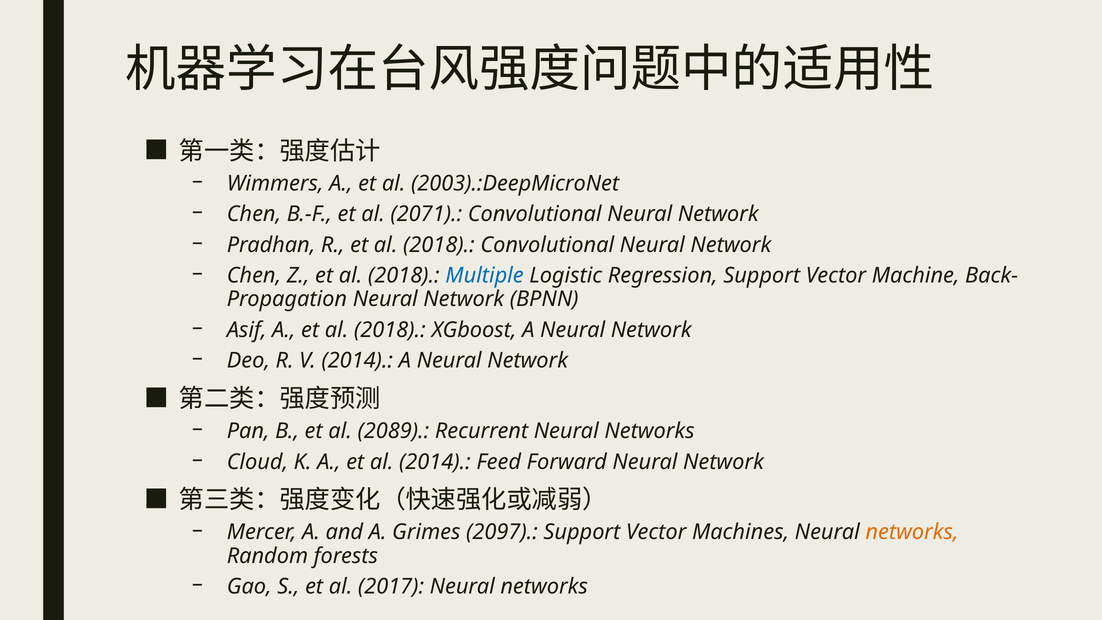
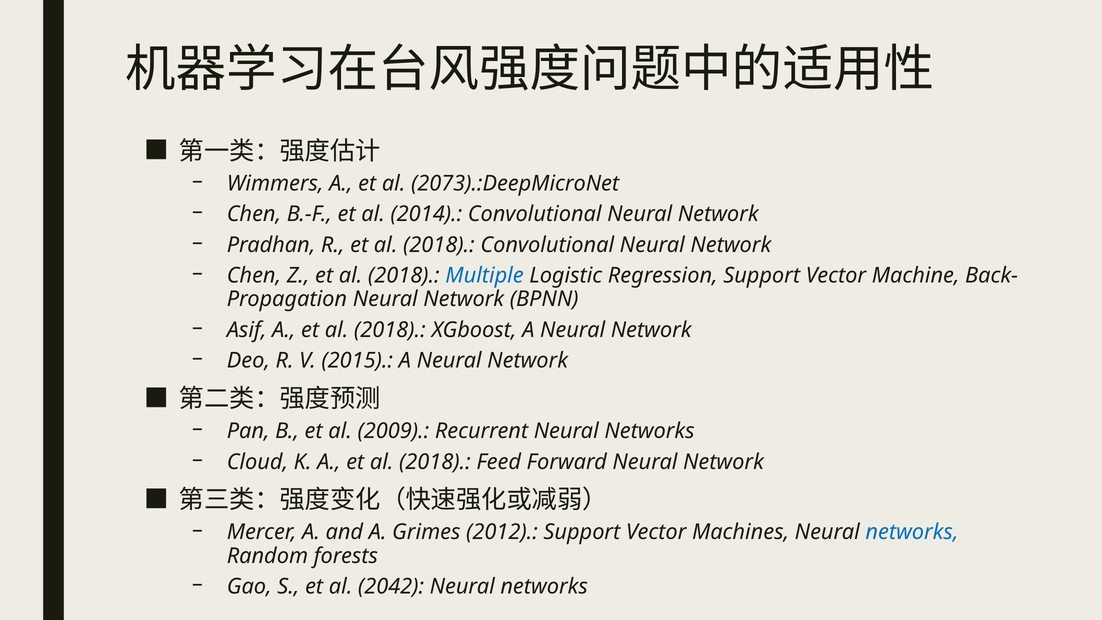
2003).:DeepMicroNet: 2003).:DeepMicroNet -> 2073).:DeepMicroNet
2071: 2071 -> 2014
V 2014: 2014 -> 2015
2089: 2089 -> 2009
2014 at (435, 462): 2014 -> 2018
2097: 2097 -> 2012
networks at (912, 532) colour: orange -> blue
2017: 2017 -> 2042
